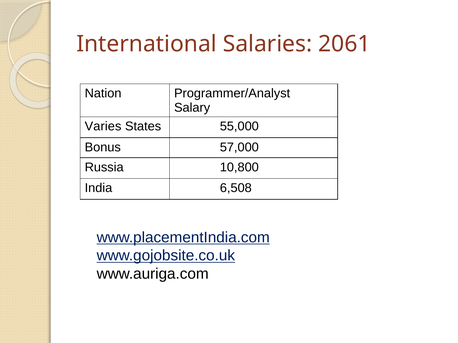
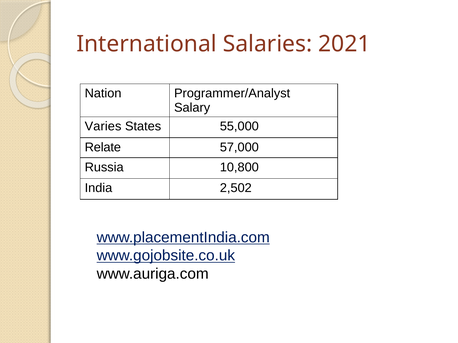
2061: 2061 -> 2021
Bonus: Bonus -> Relate
6,508: 6,508 -> 2,502
